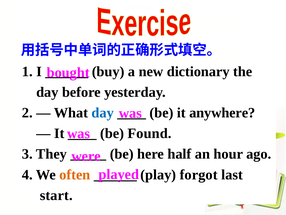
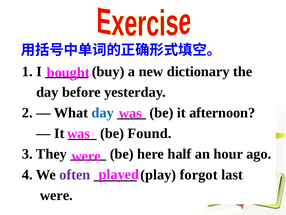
anywhere: anywhere -> afternoon
often colour: orange -> purple
start at (56, 195): start -> were
